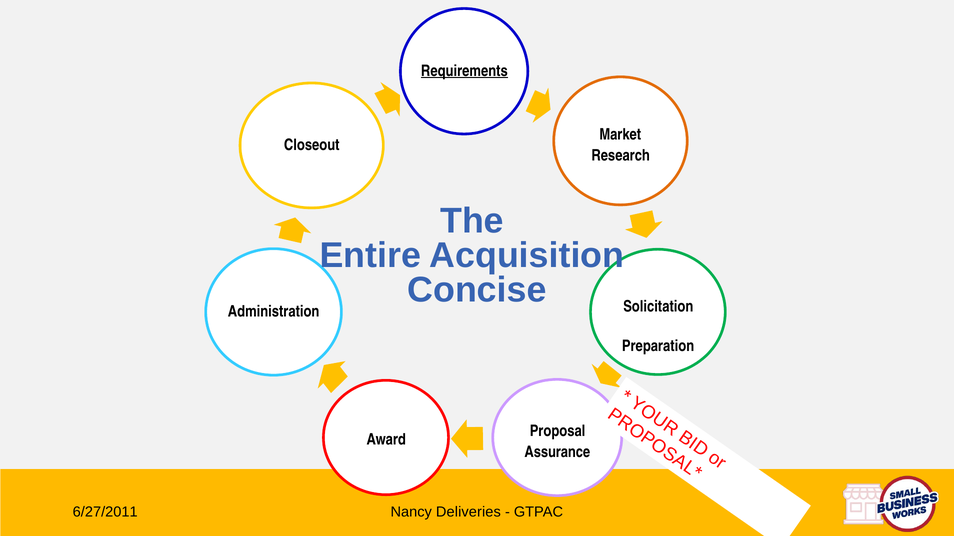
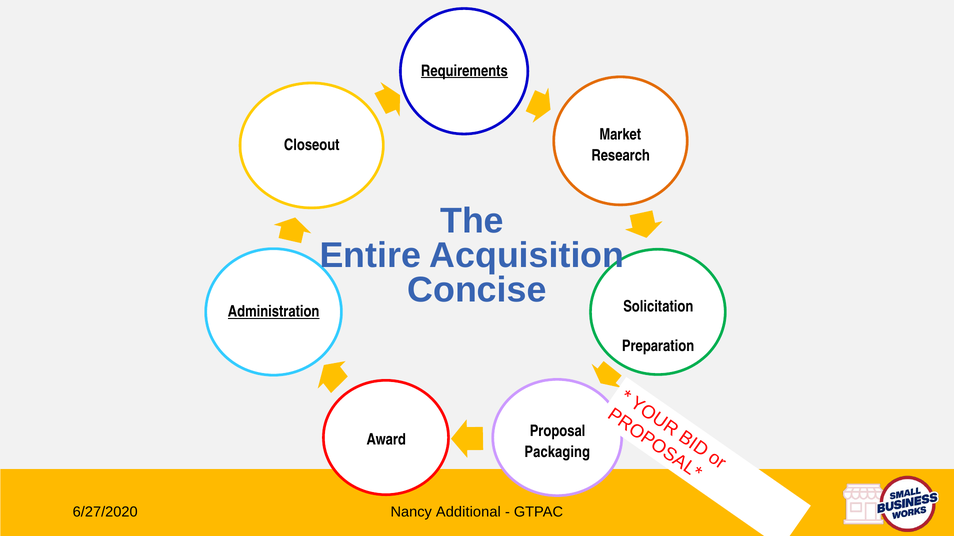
Administration underline: none -> present
Assurance: Assurance -> Packaging
6/27/2011: 6/27/2011 -> 6/27/2020
Deliveries: Deliveries -> Additional
